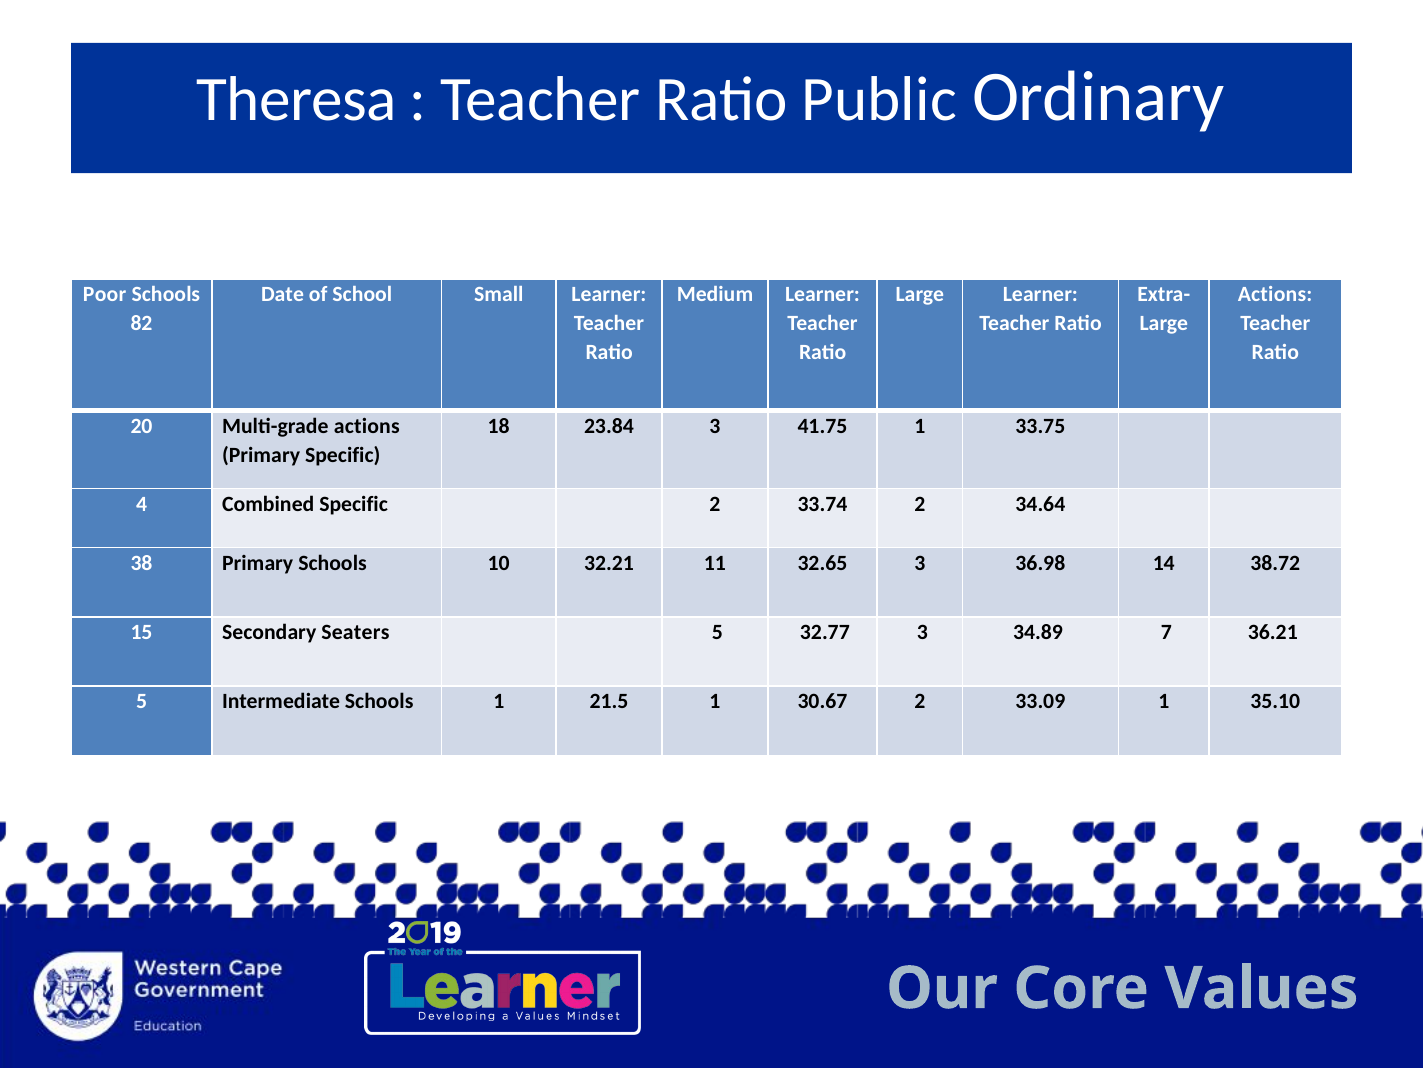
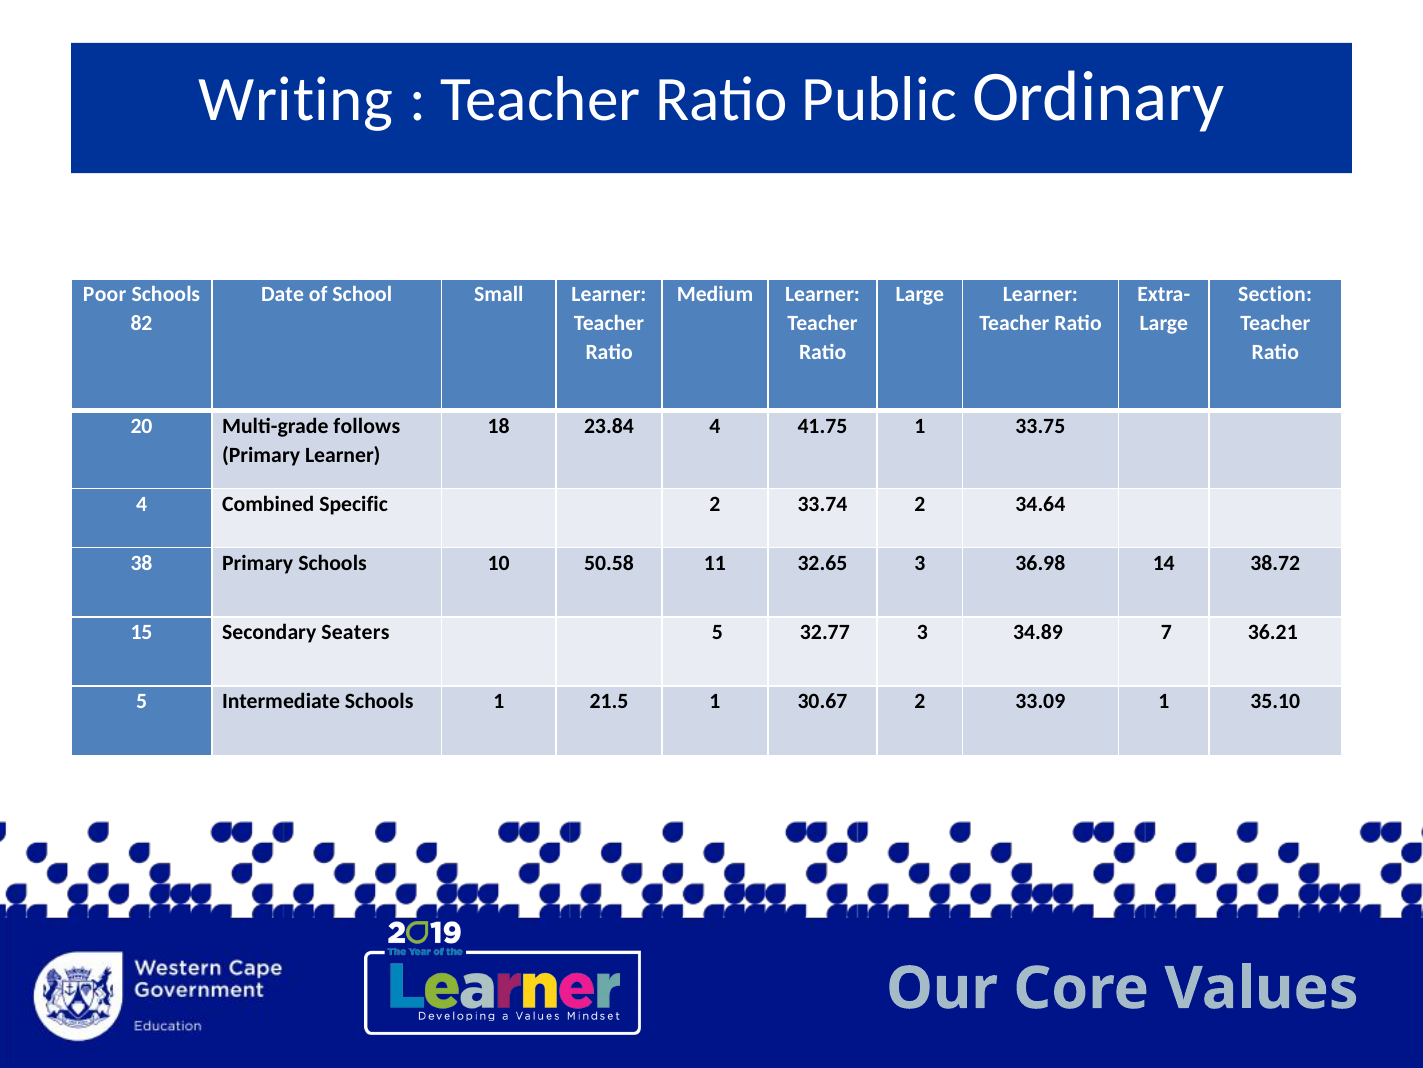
Theresa: Theresa -> Writing
Actions at (1275, 294): Actions -> Section
Multi-grade actions: actions -> follows
23.84 3: 3 -> 4
Primary Specific: Specific -> Learner
32.21: 32.21 -> 50.58
